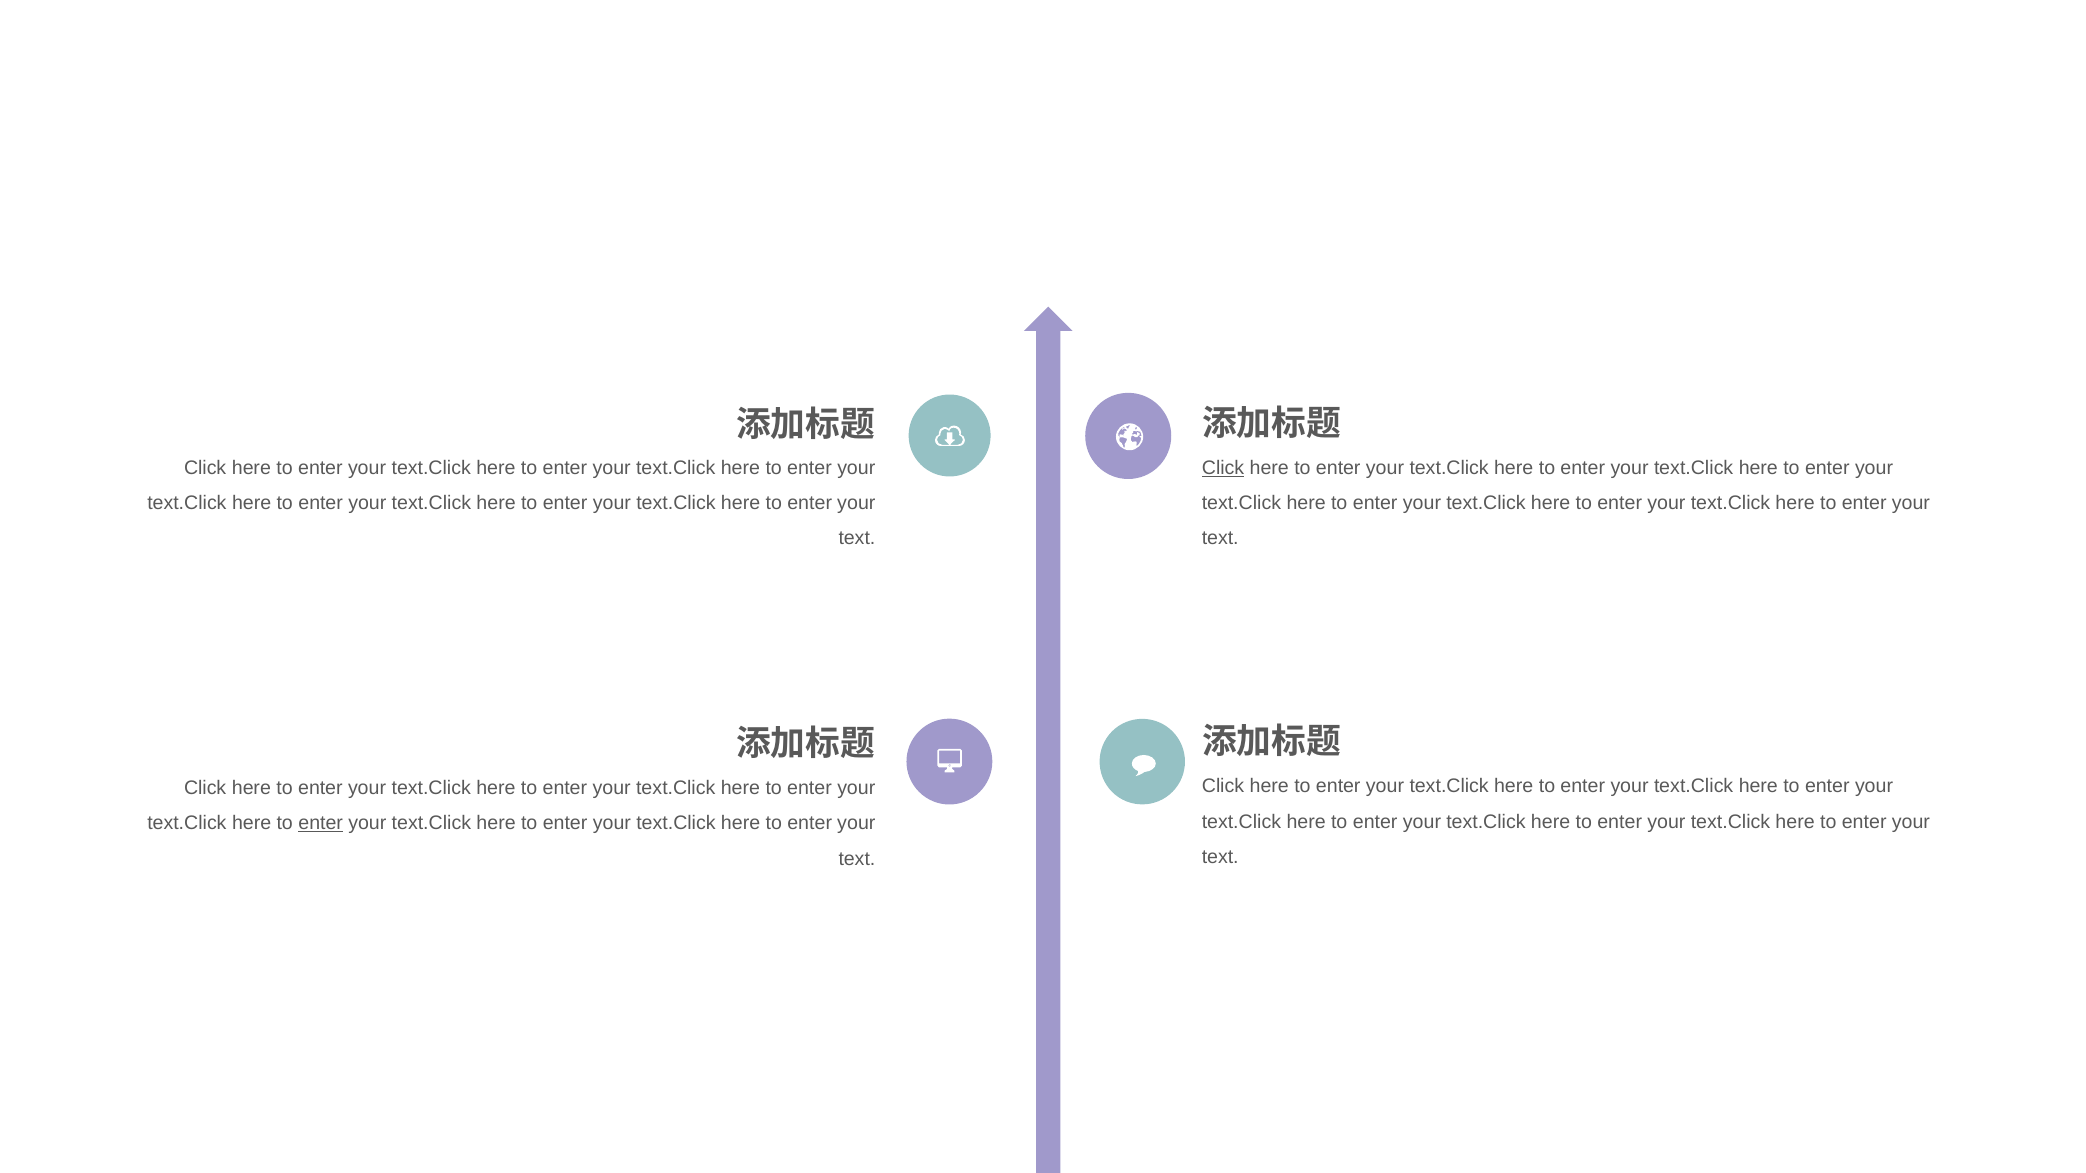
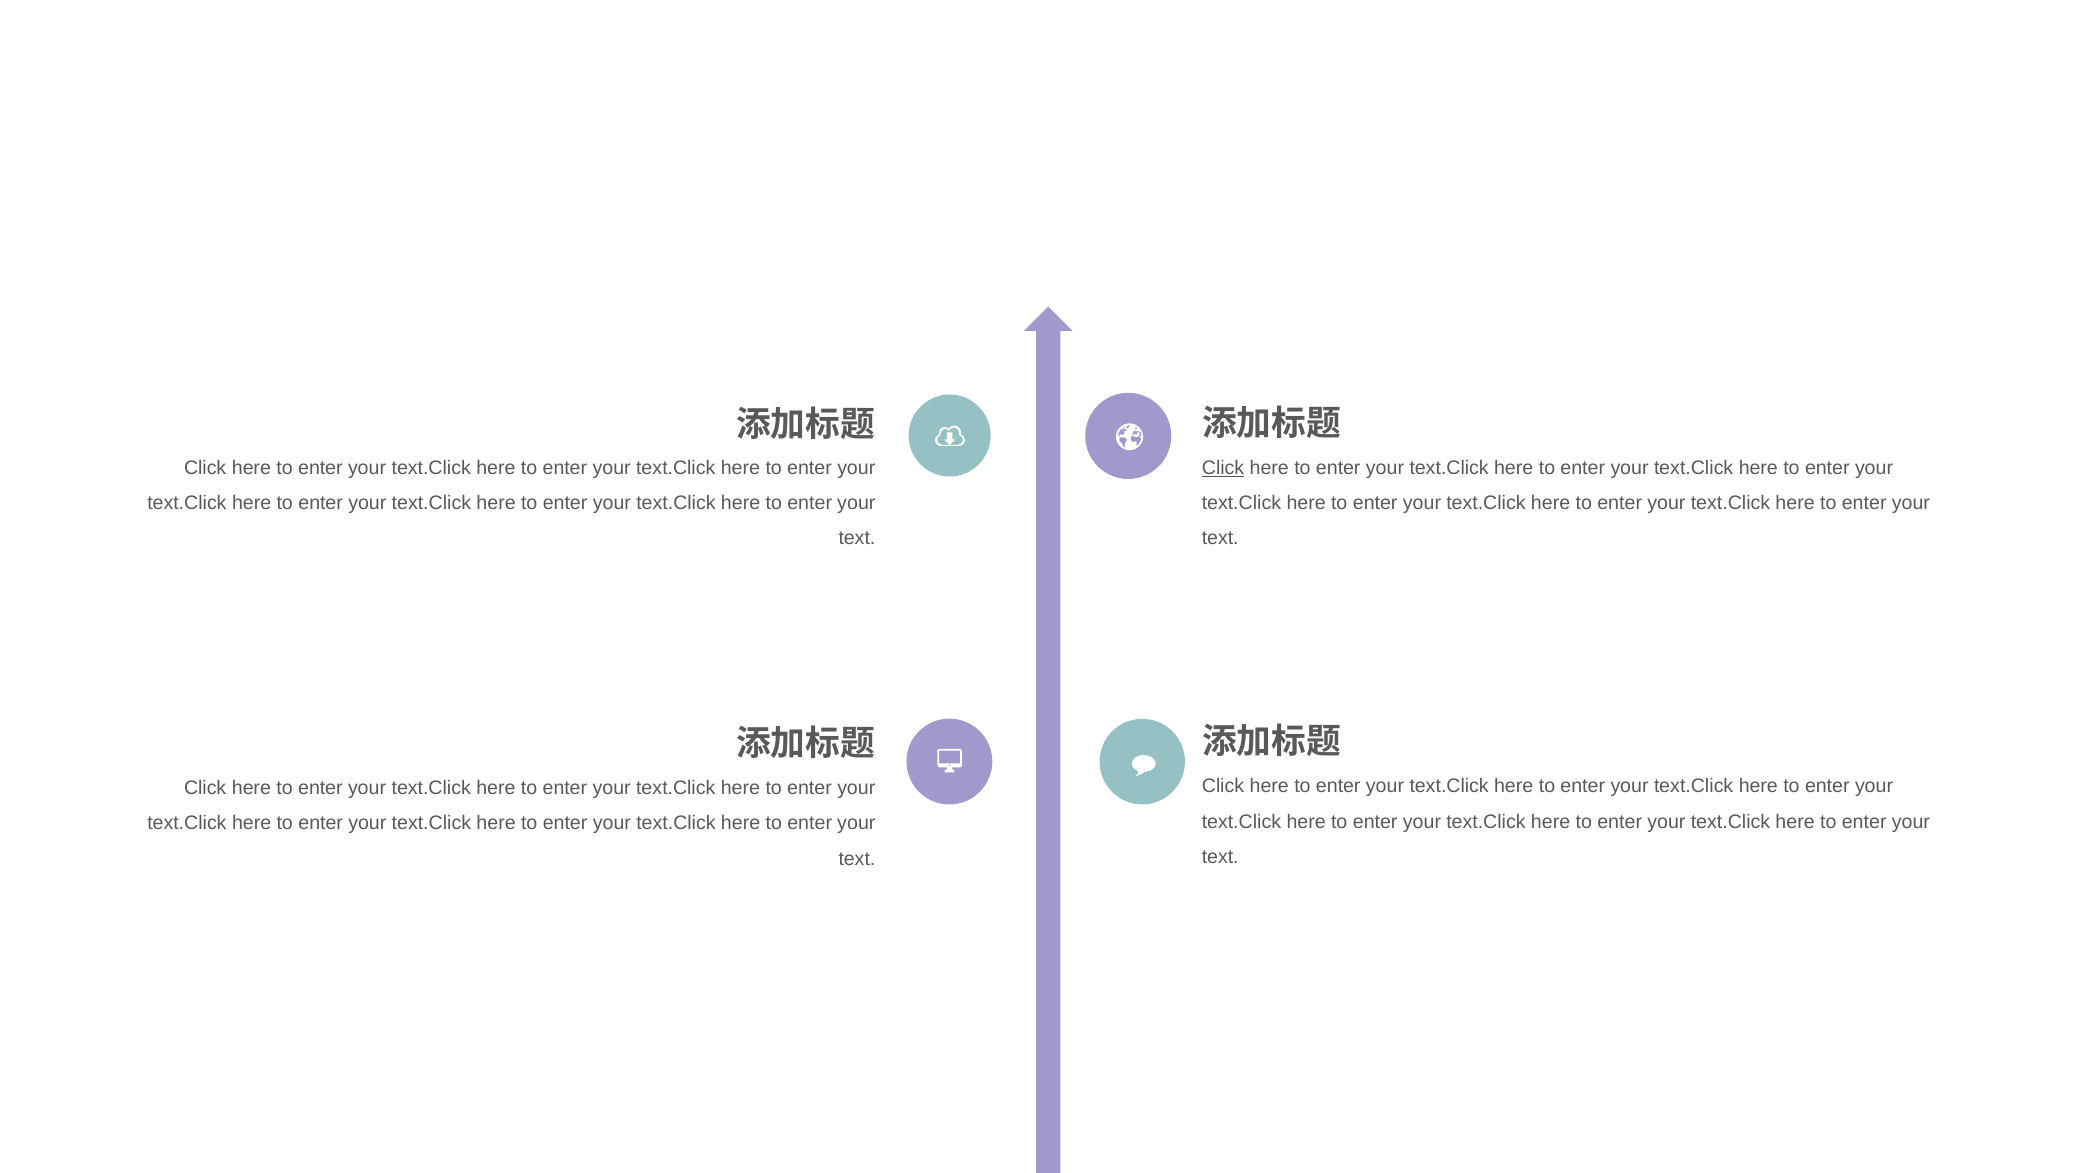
enter at (321, 824) underline: present -> none
